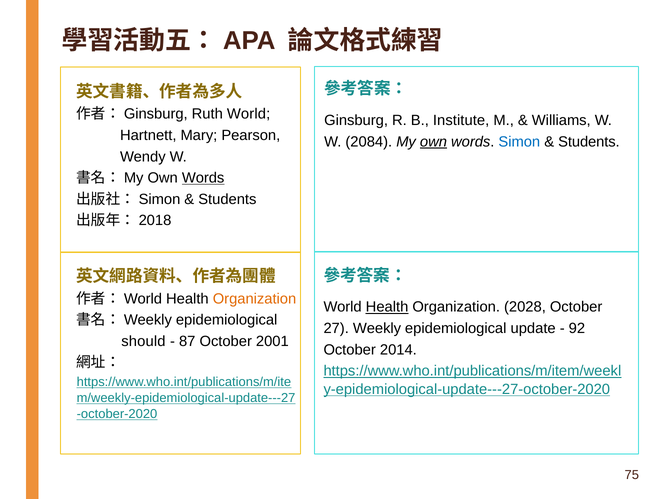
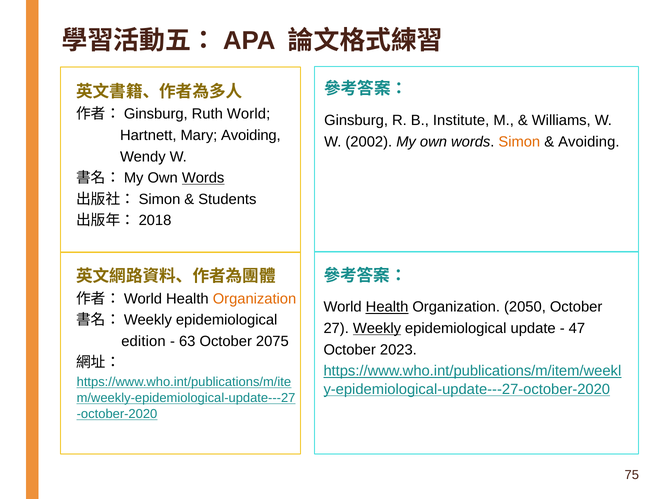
Mary Pearson: Pearson -> Avoiding
2084: 2084 -> 2002
own at (433, 142) underline: present -> none
Simon colour: blue -> orange
Students at (589, 142): Students -> Avoiding
2028: 2028 -> 2050
Weekly underline: none -> present
92: 92 -> 47
should: should -> edition
87: 87 -> 63
2001: 2001 -> 2075
2014: 2014 -> 2023
